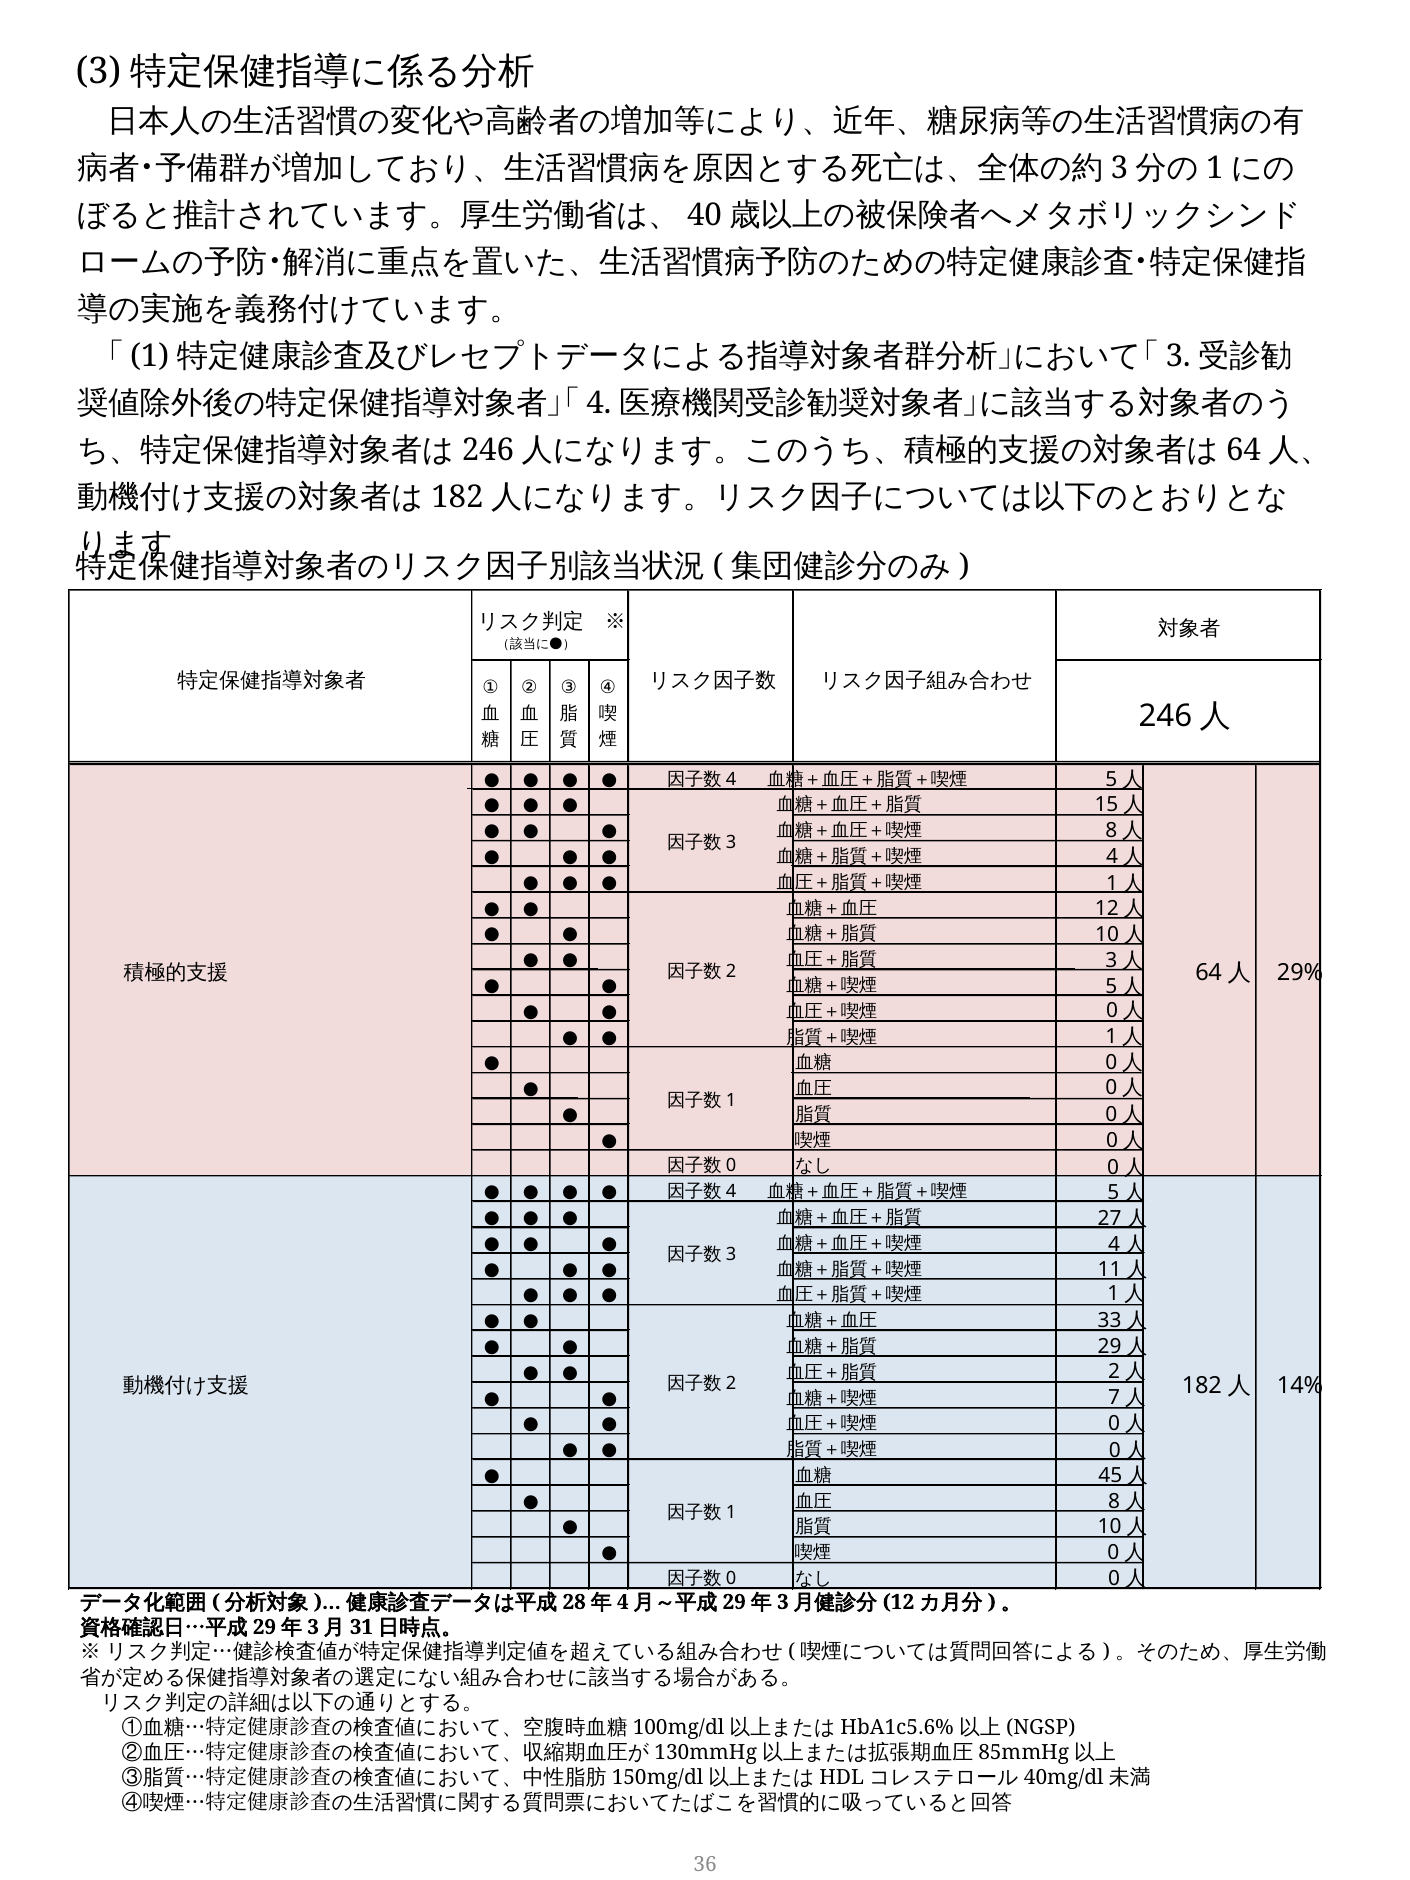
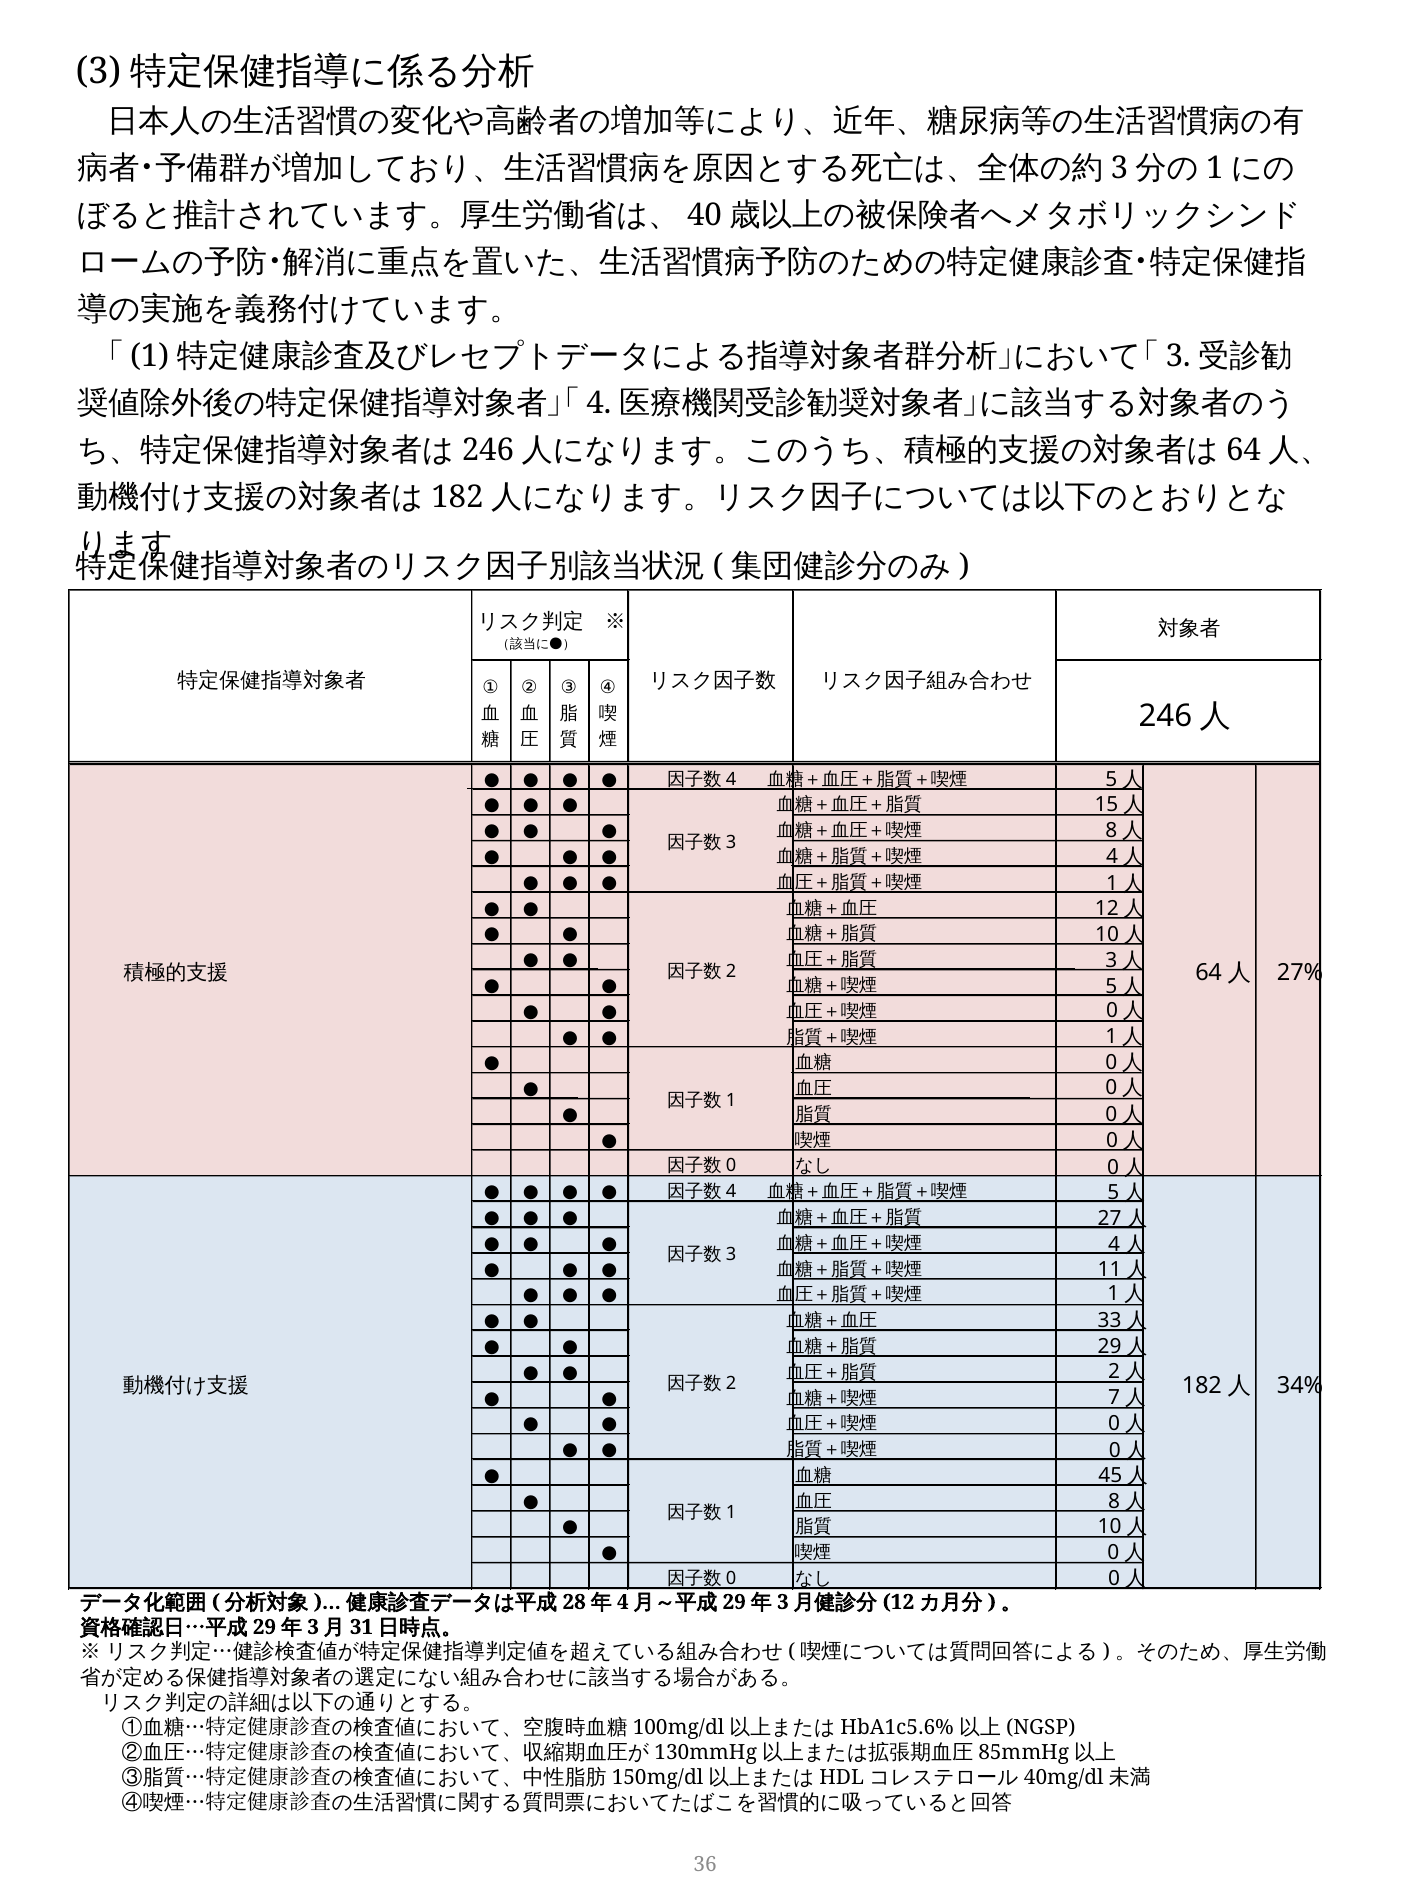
29%: 29% -> 27%
14%: 14% -> 34%
